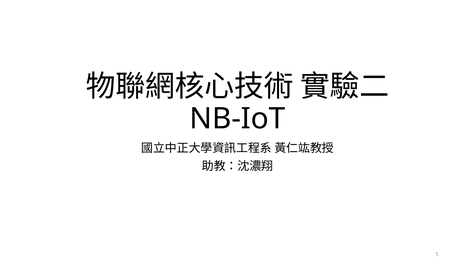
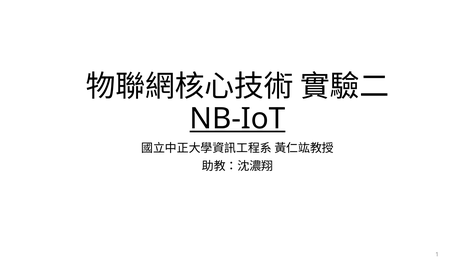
NB-IoT underline: none -> present
